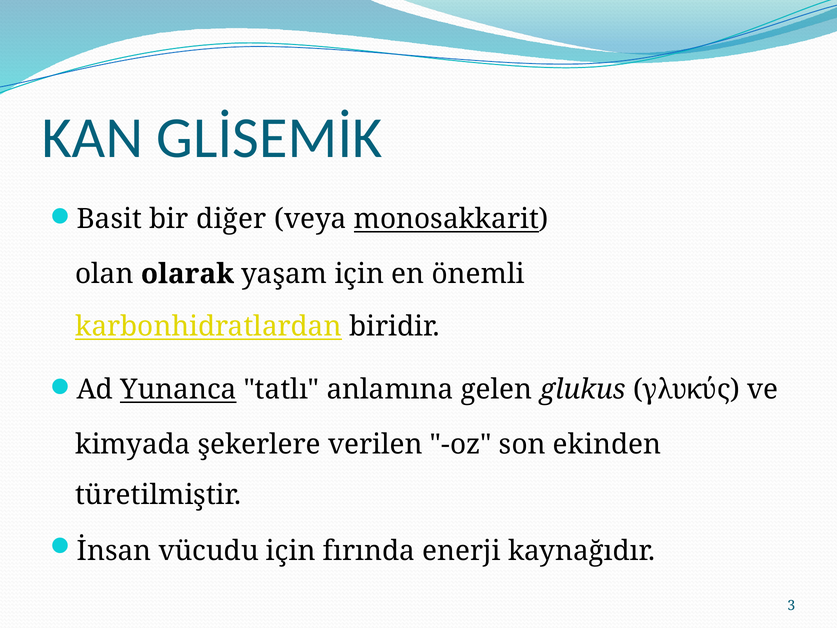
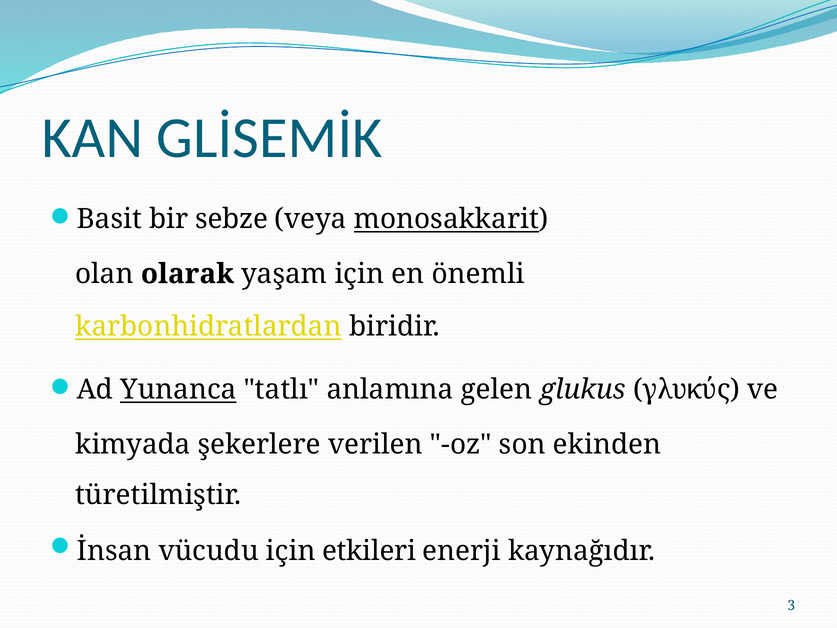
diğer: diğer -> sebze
fırında: fırında -> etkileri
